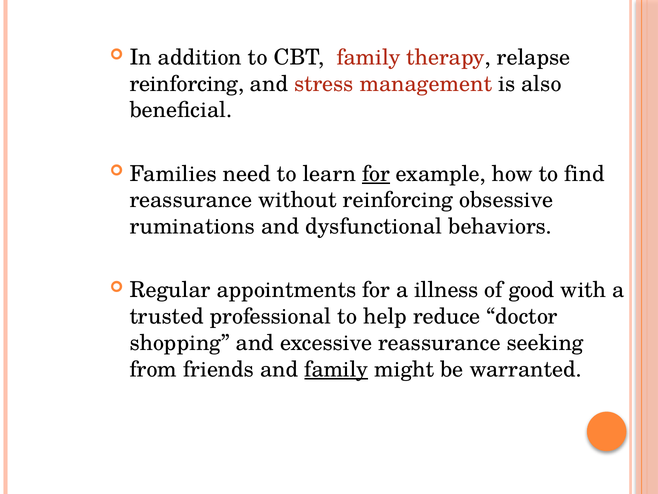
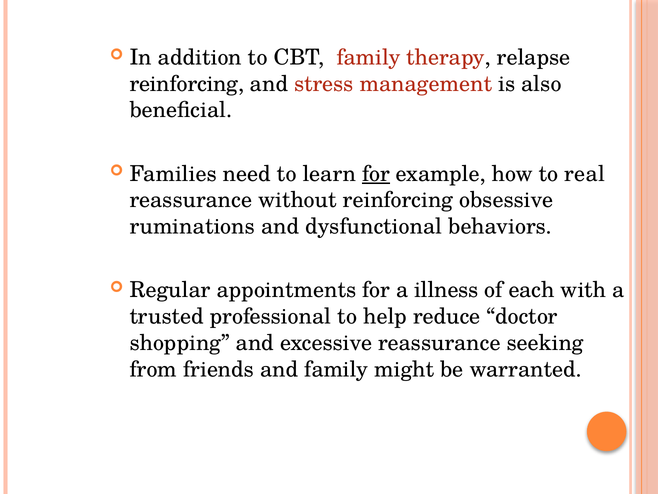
find: find -> real
good: good -> each
family at (336, 369) underline: present -> none
